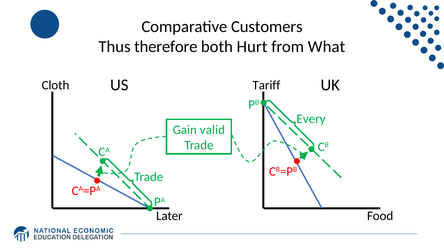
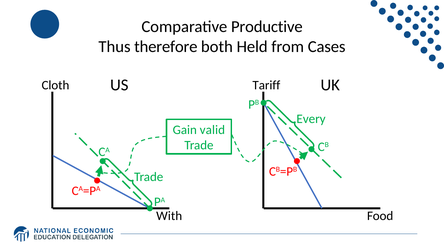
Customers: Customers -> Productive
Hurt: Hurt -> Held
What: What -> Cases
Later: Later -> With
